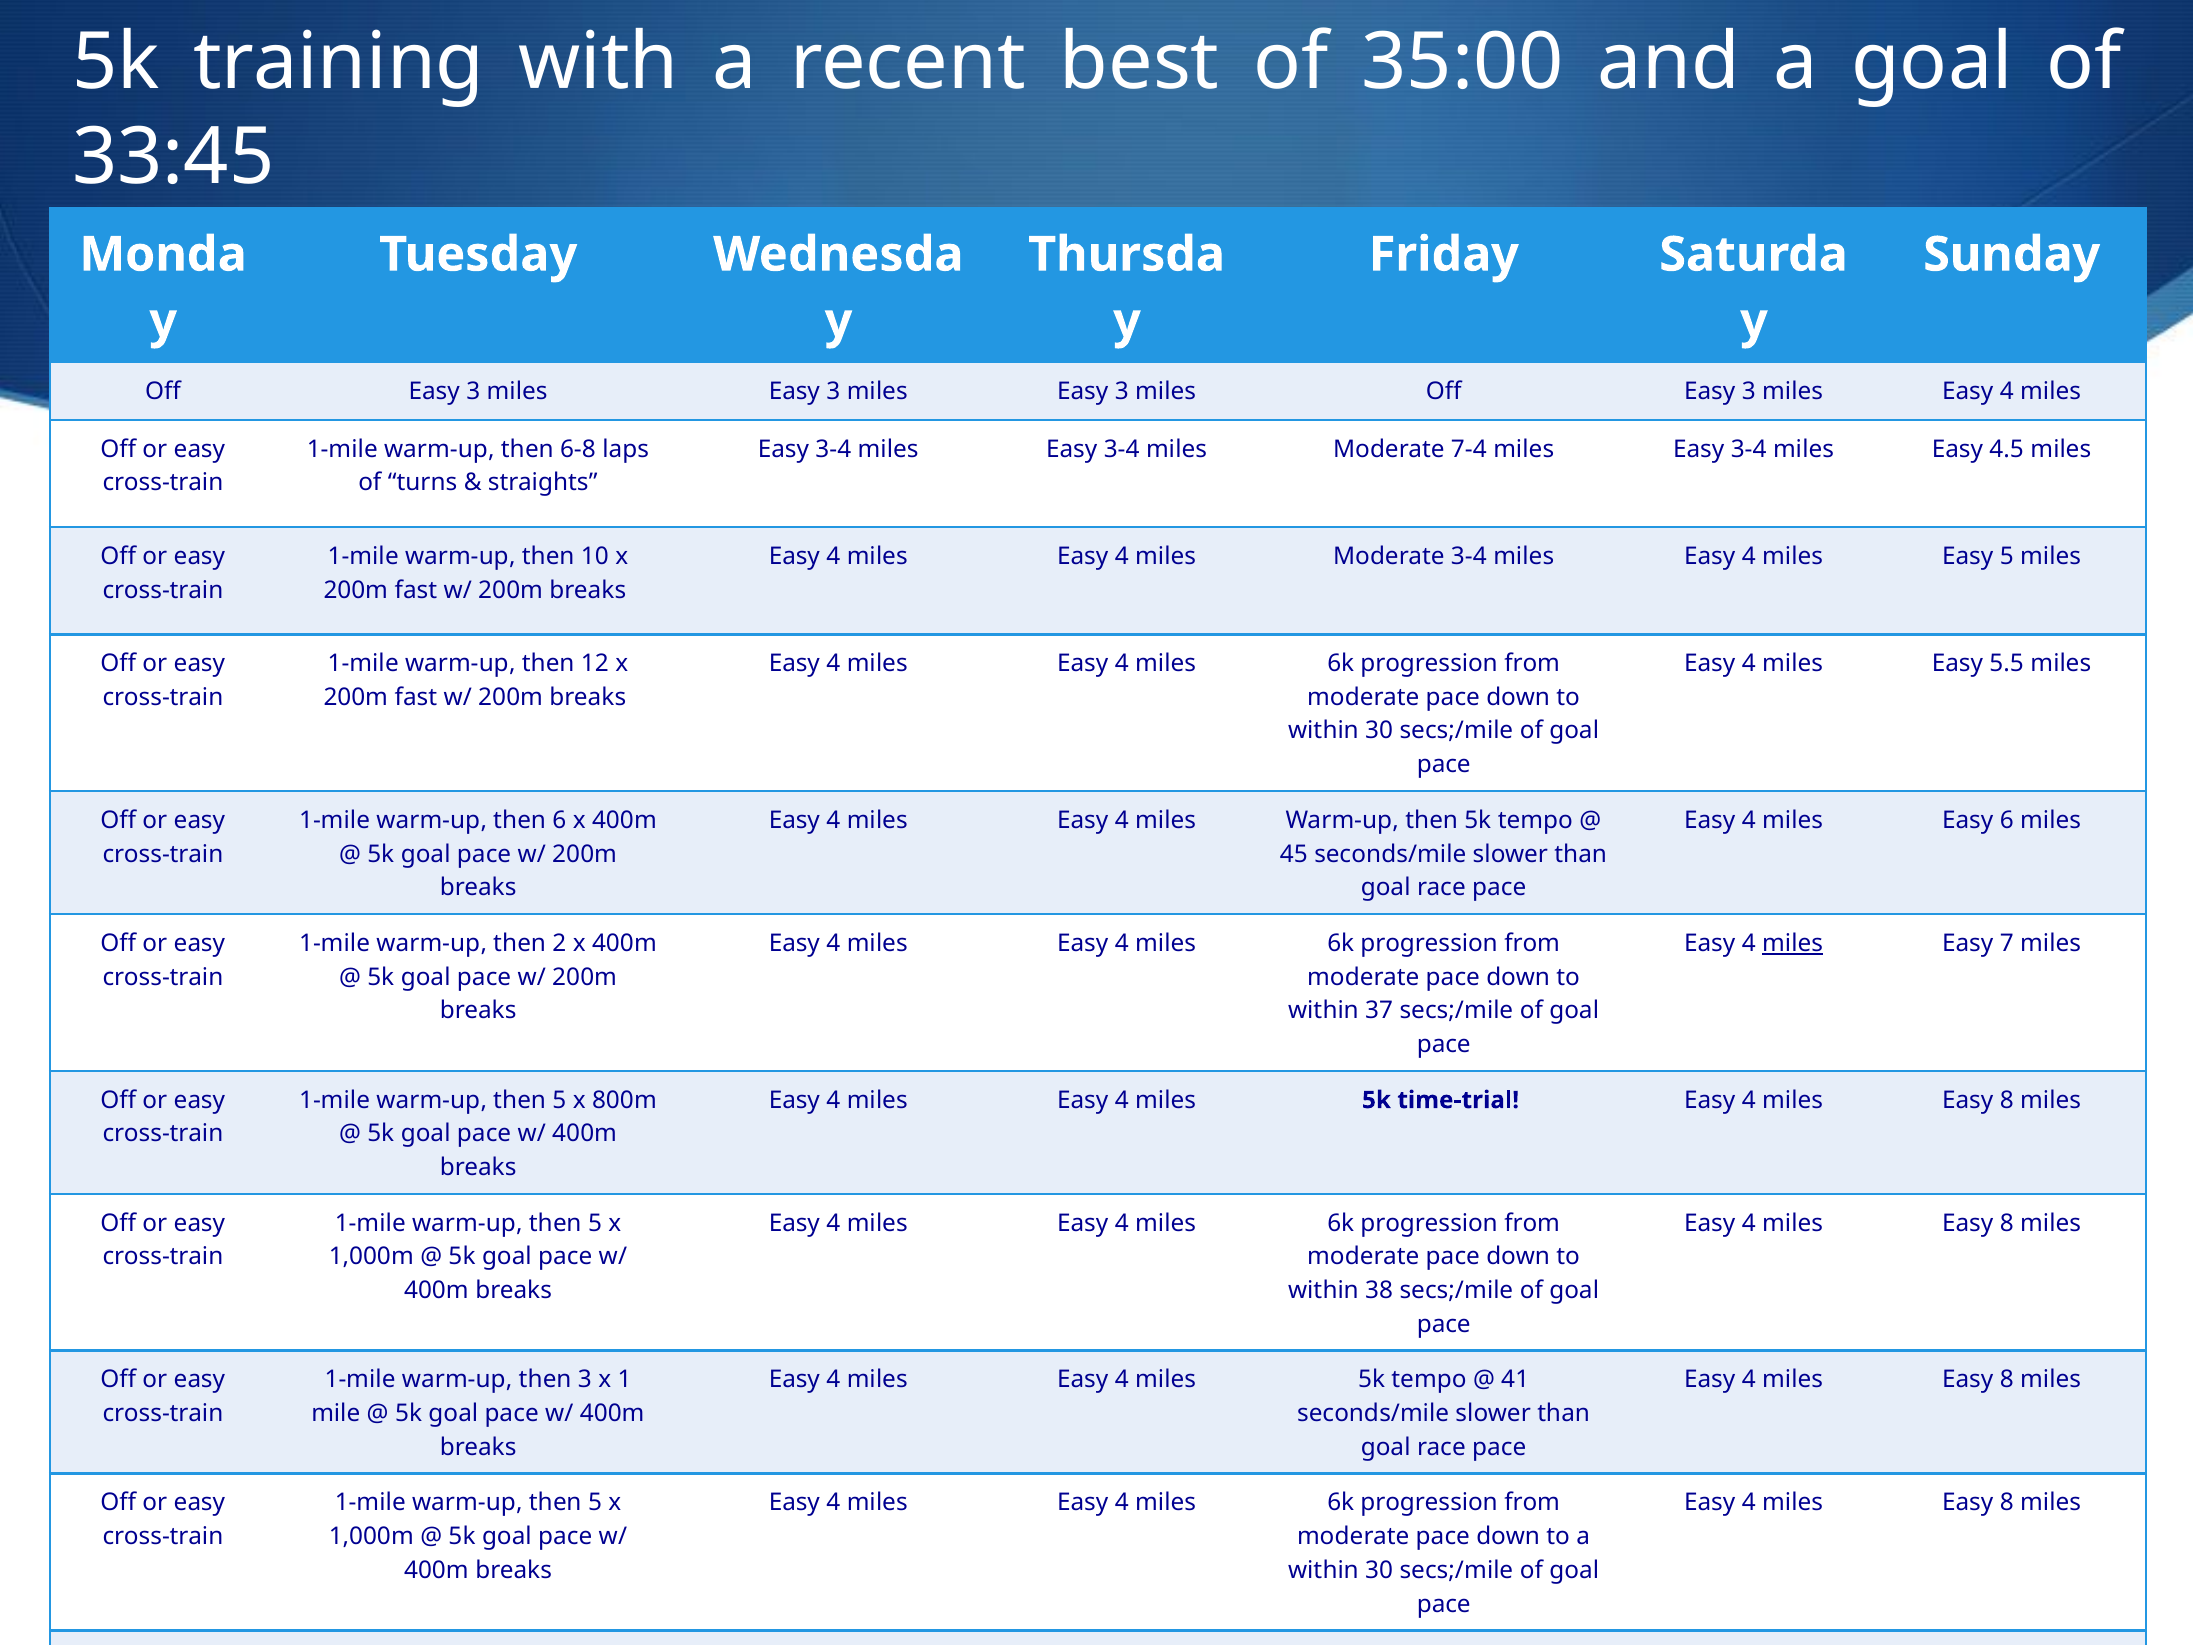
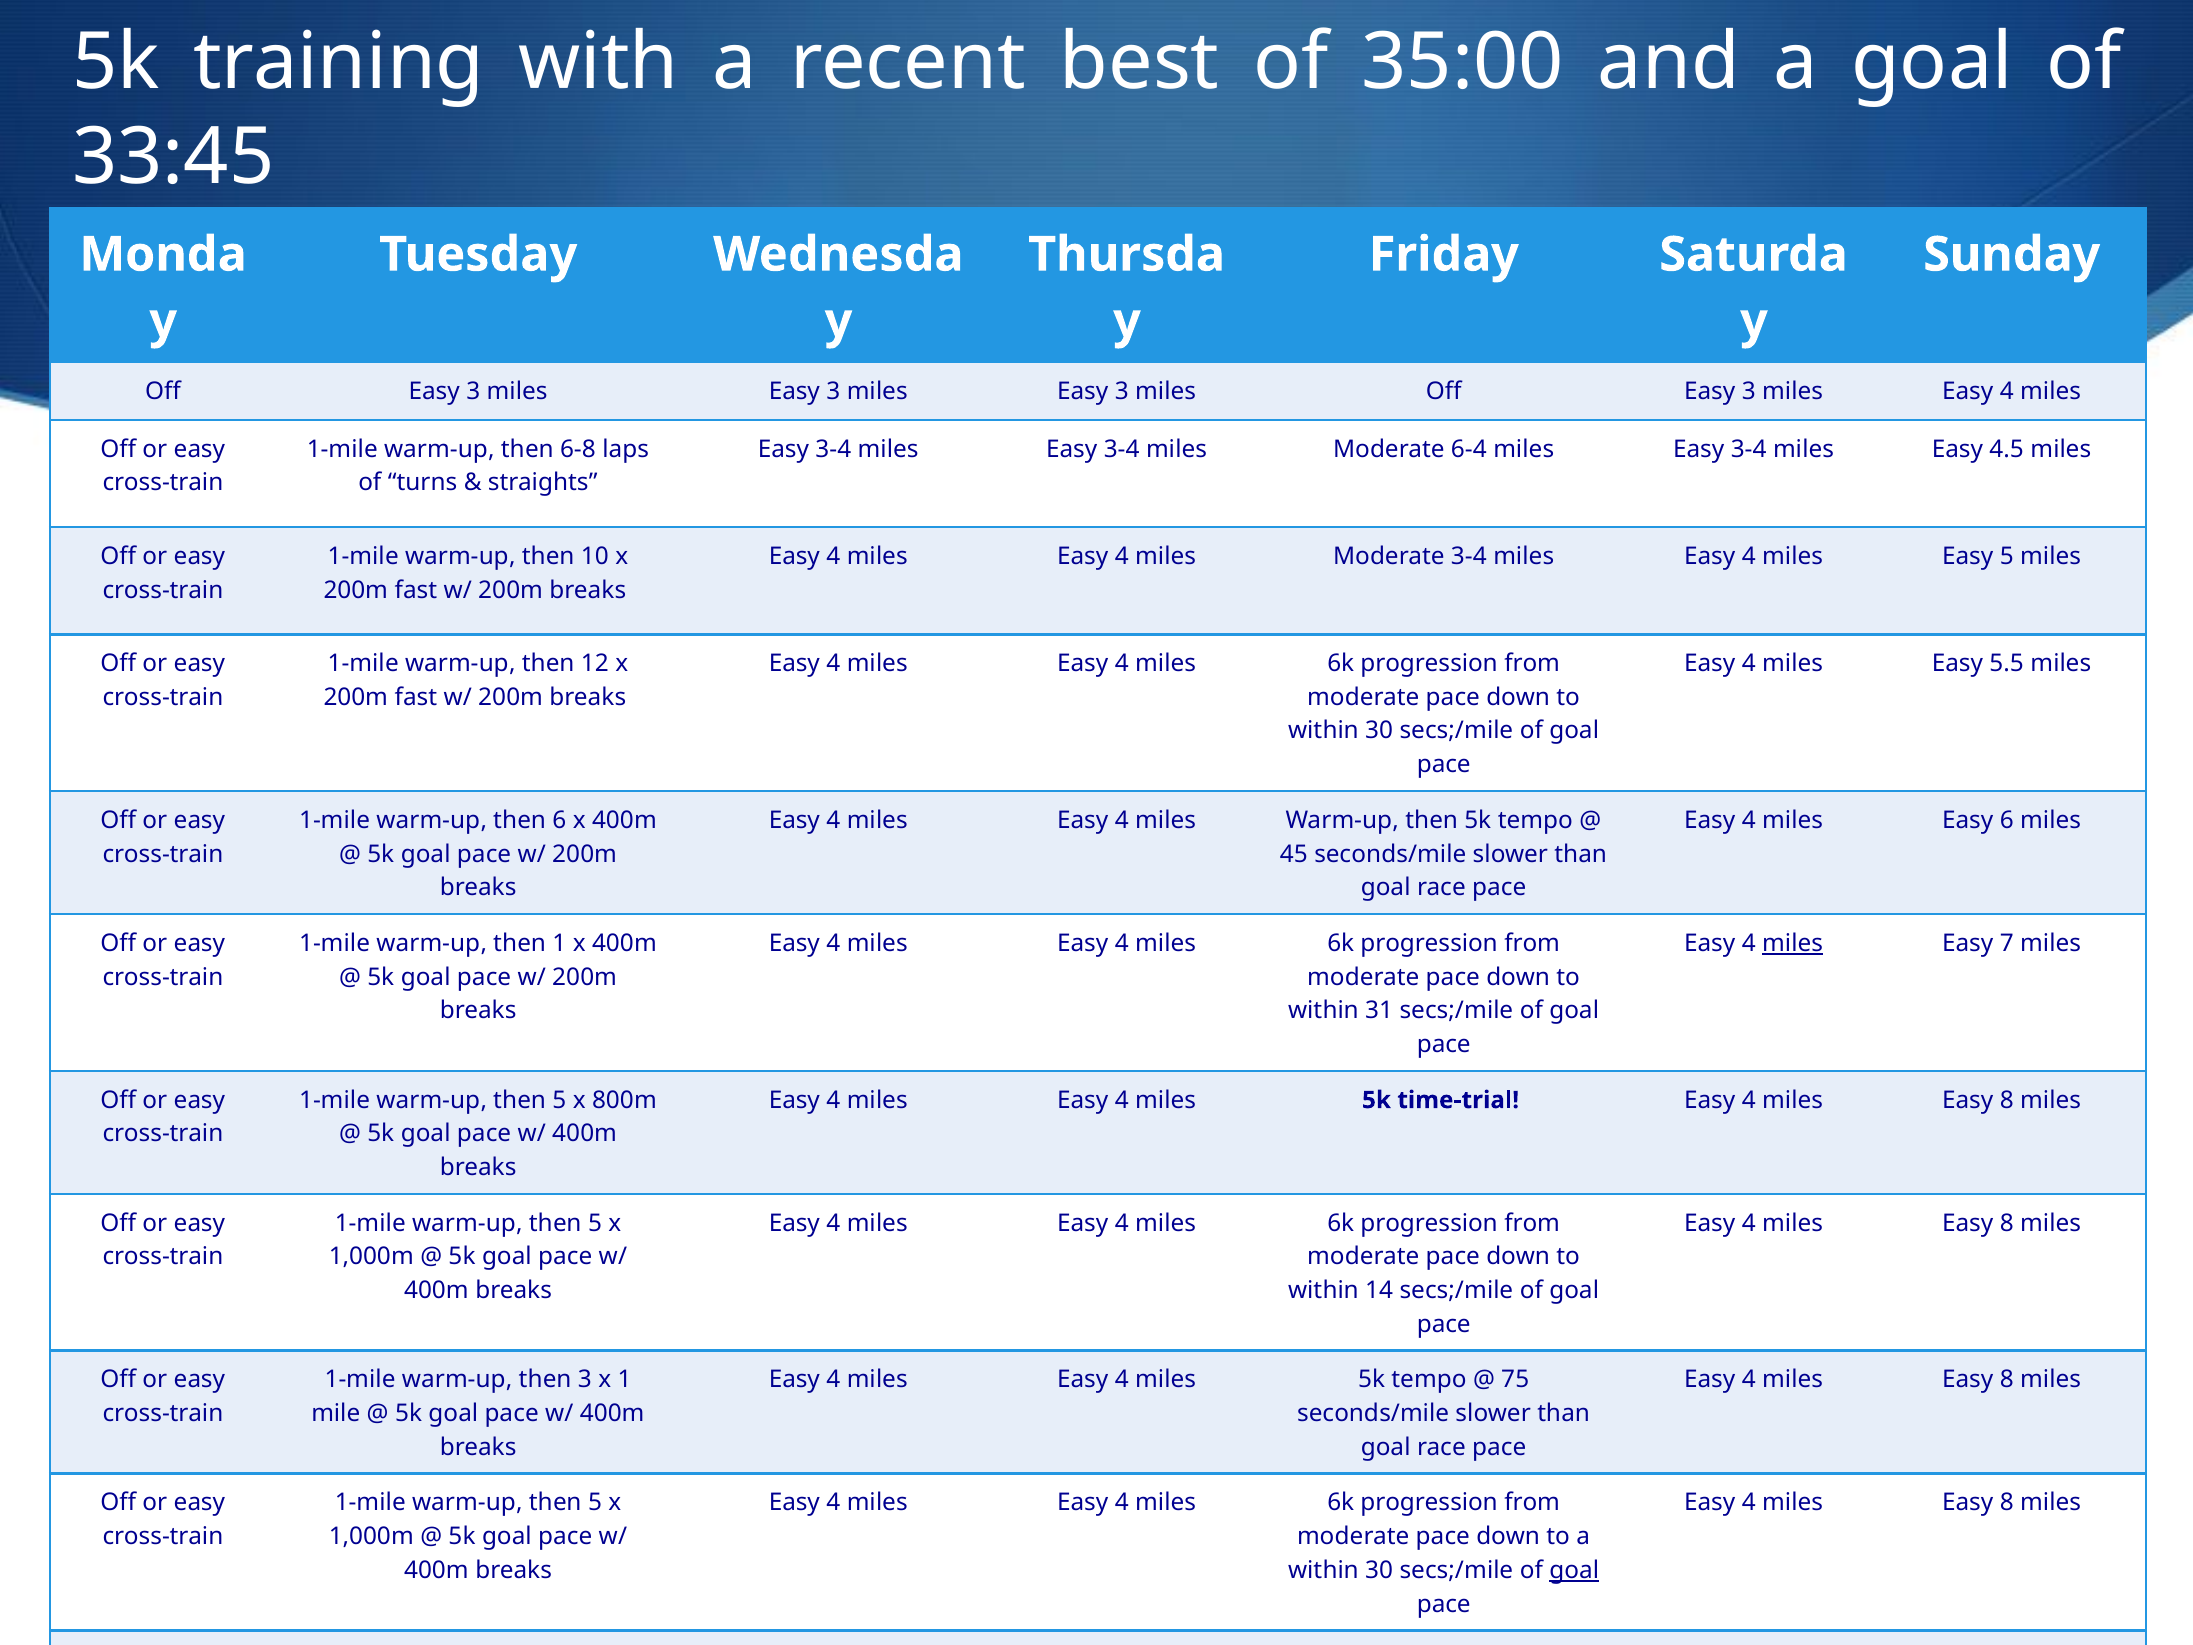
7-4: 7-4 -> 6-4
2 at (559, 943): 2 -> 1
37: 37 -> 31
38: 38 -> 14
41: 41 -> 75
goal at (1574, 1570) underline: none -> present
